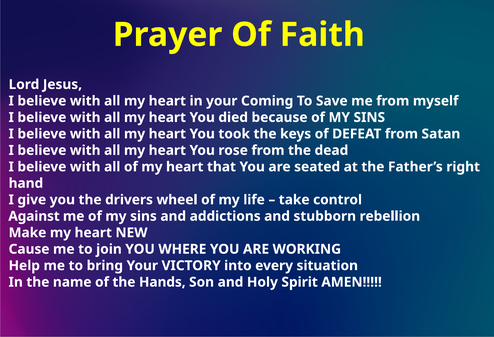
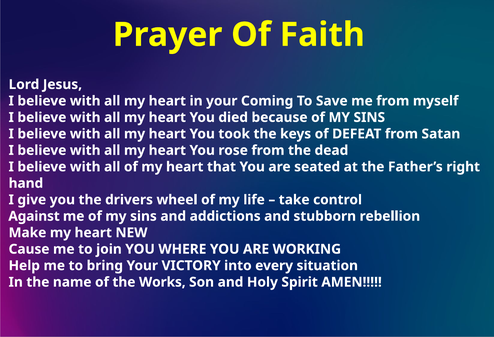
Hands: Hands -> Works
